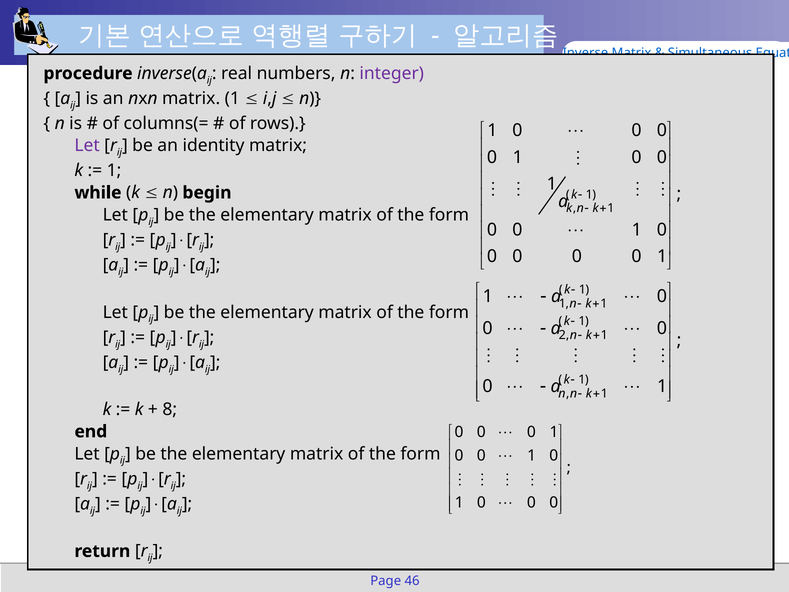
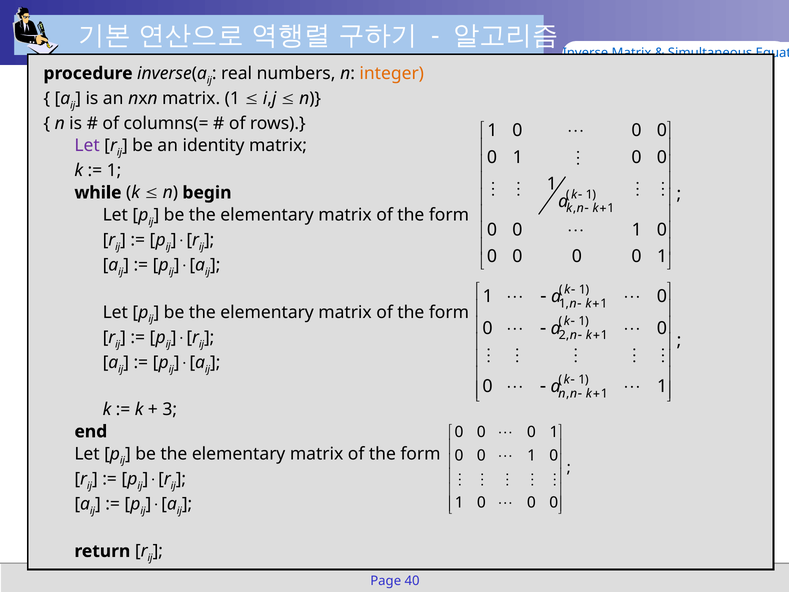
integer colour: purple -> orange
8: 8 -> 3
46: 46 -> 40
